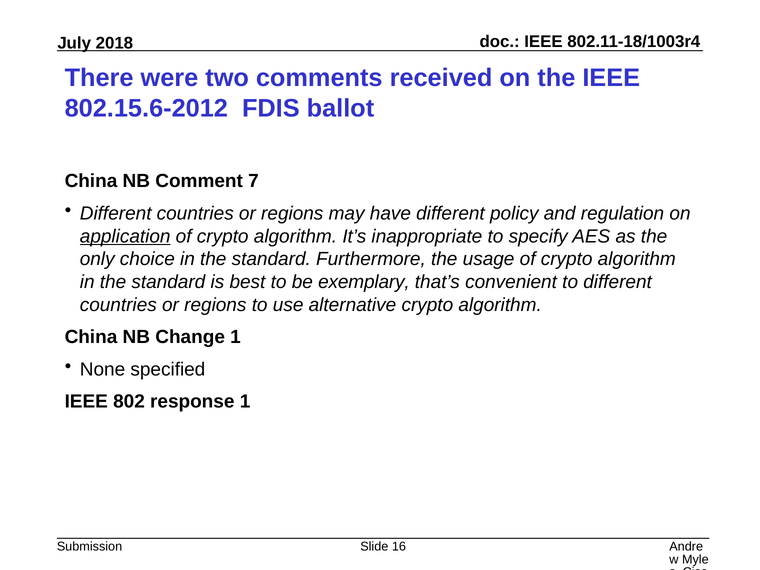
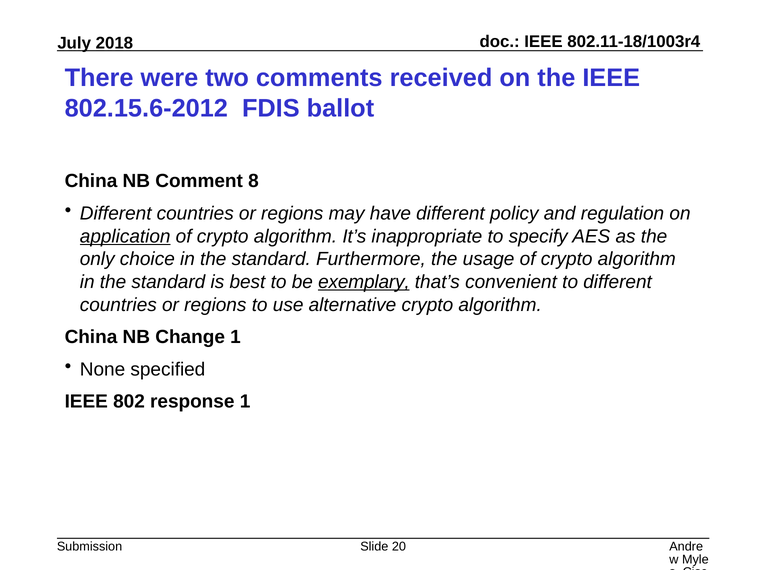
7: 7 -> 8
exemplary underline: none -> present
16: 16 -> 20
